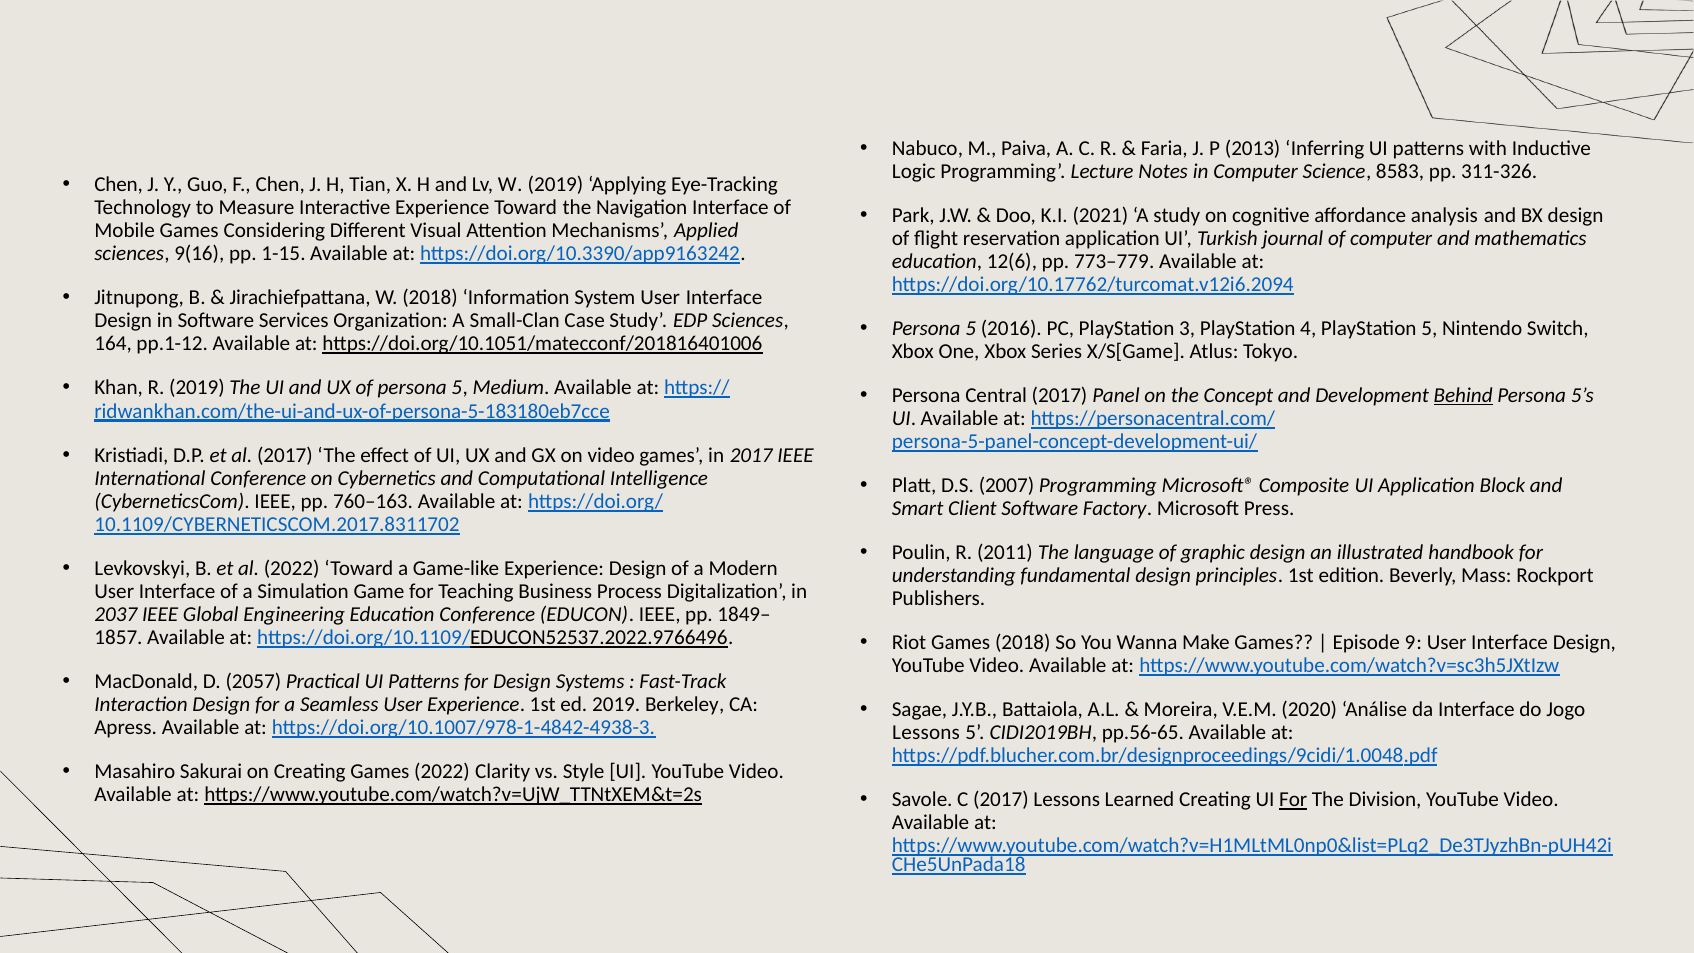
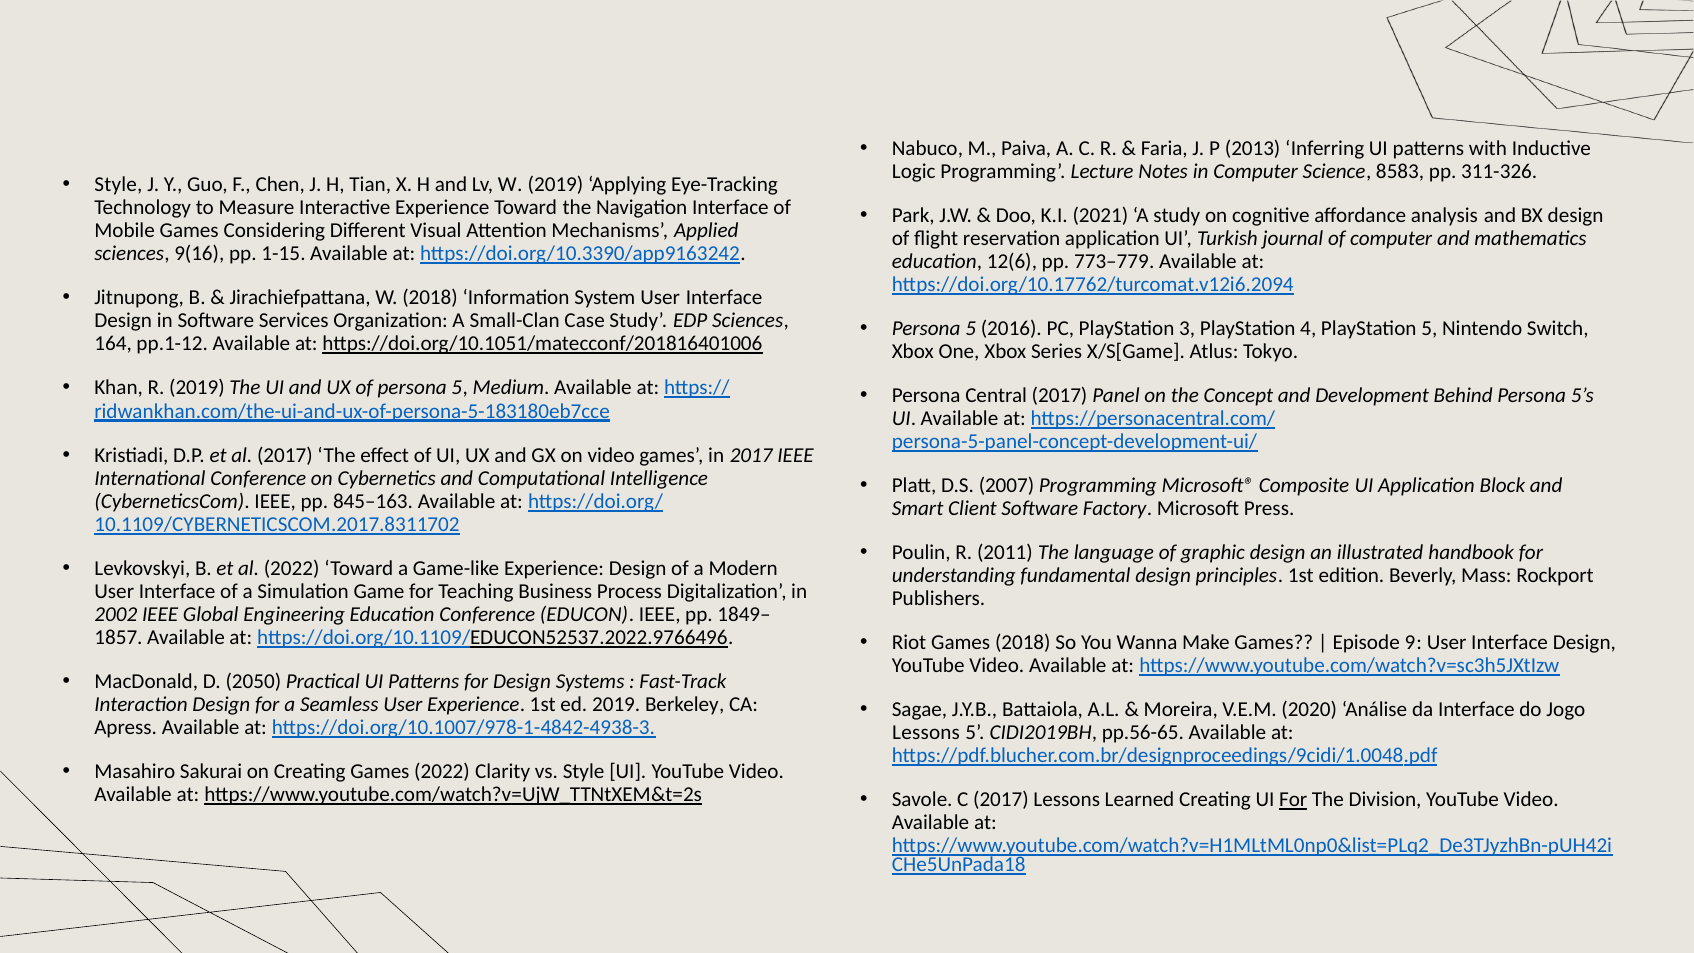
Chen at (119, 185): Chen -> Style
Behind underline: present -> none
760–163: 760–163 -> 845–163
2037: 2037 -> 2002
2057: 2057 -> 2050
